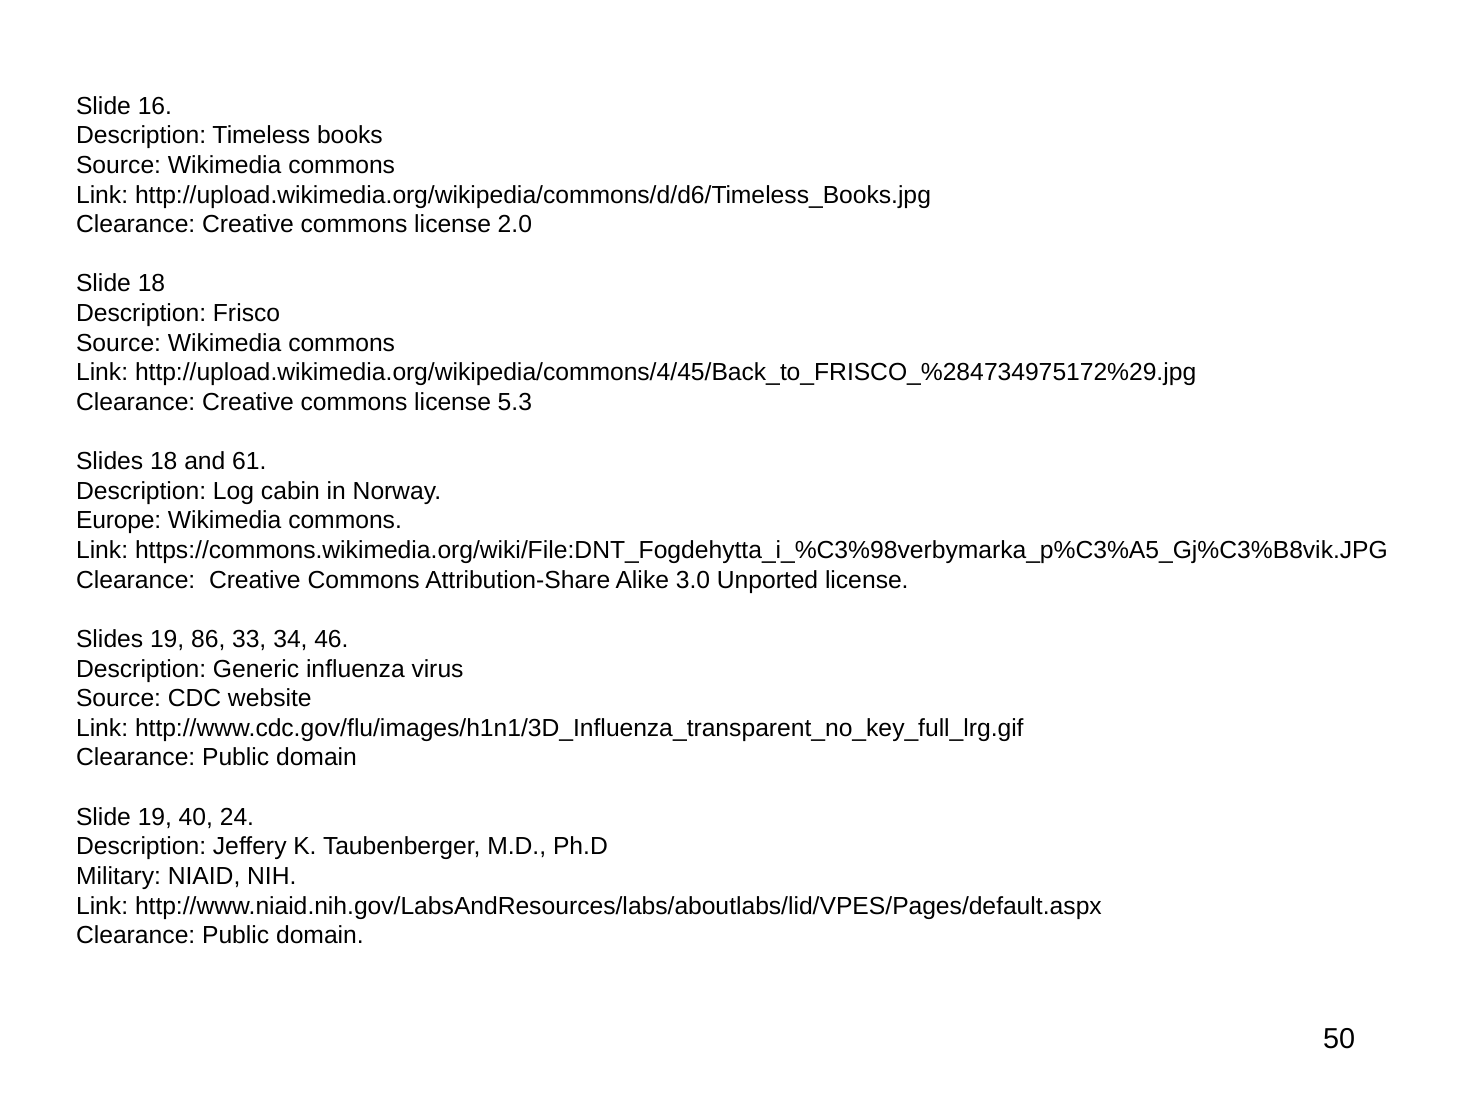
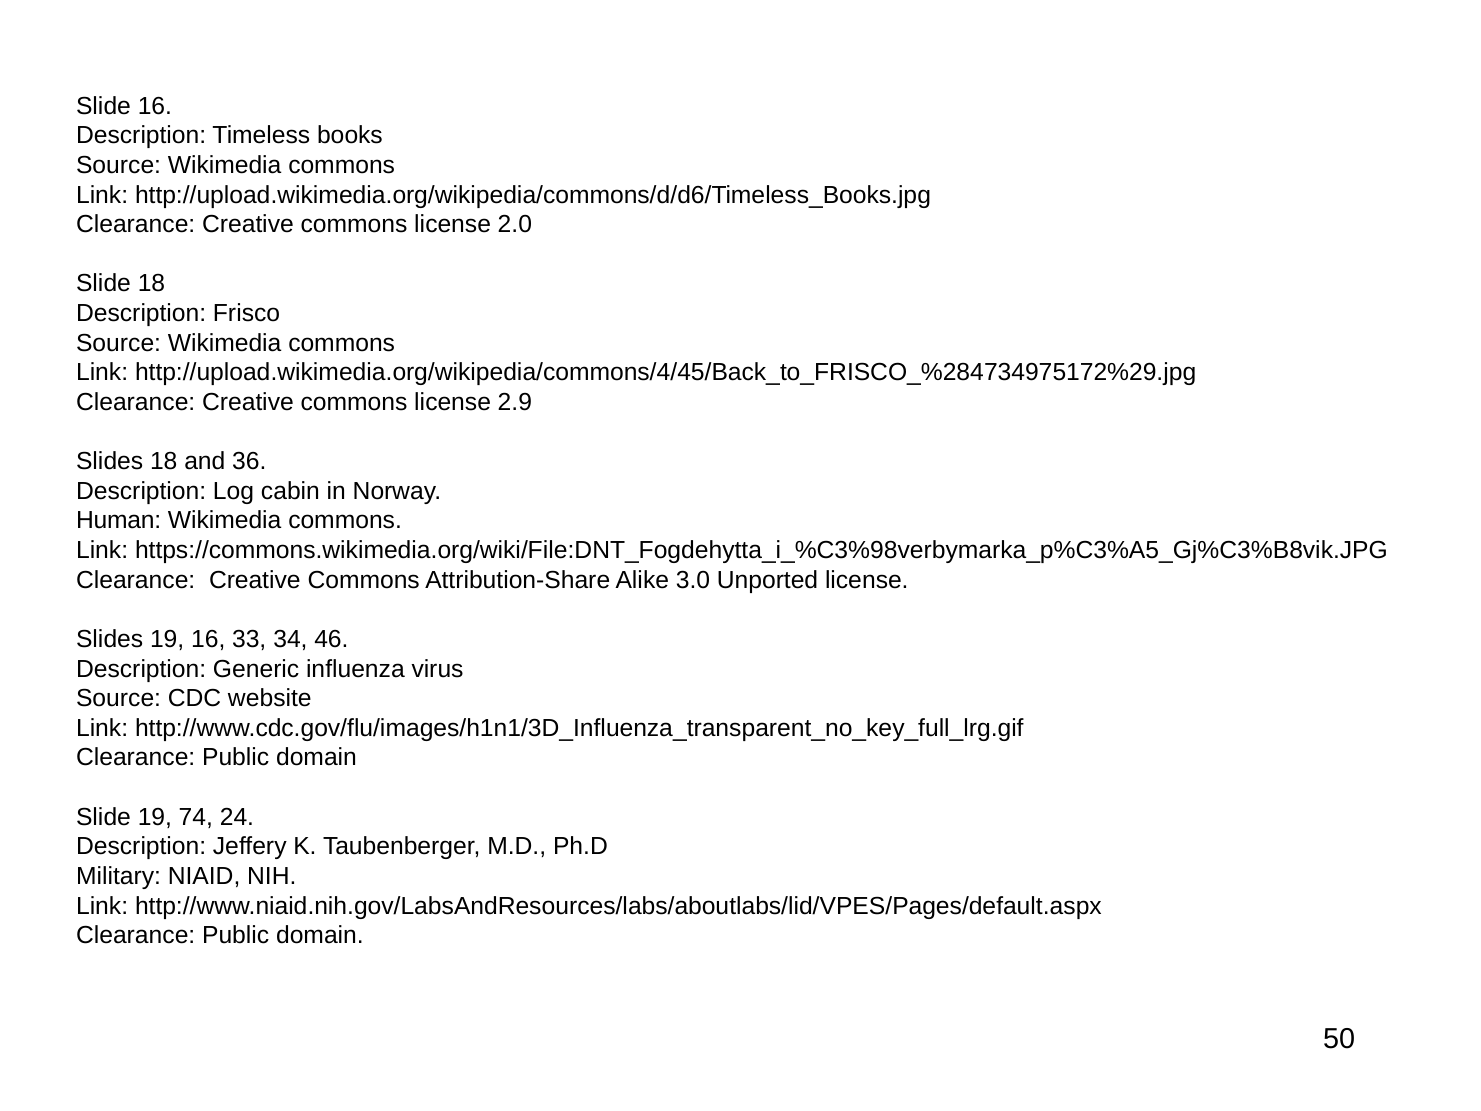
5.3: 5.3 -> 2.9
61: 61 -> 36
Europe: Europe -> Human
19 86: 86 -> 16
40: 40 -> 74
